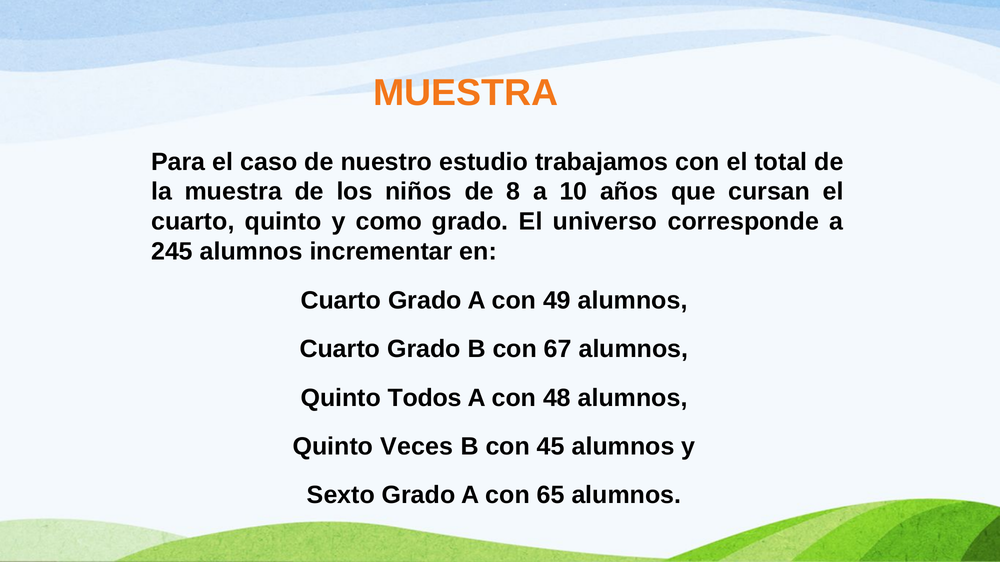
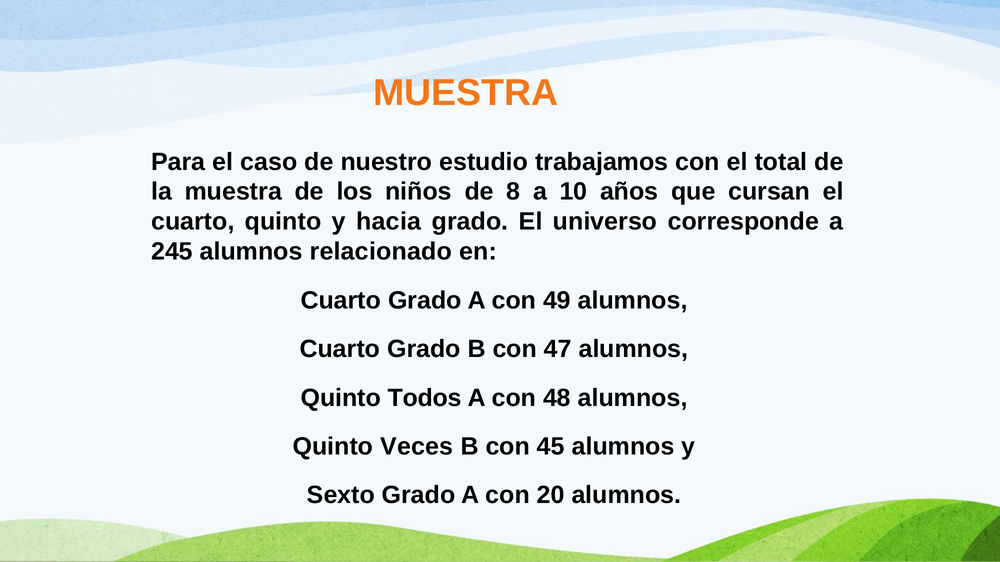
como: como -> hacia
incrementar: incrementar -> relacionado
67: 67 -> 47
65: 65 -> 20
